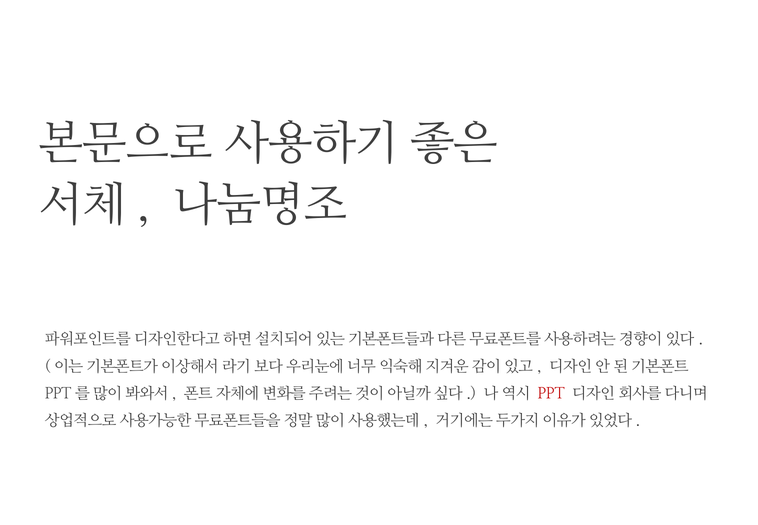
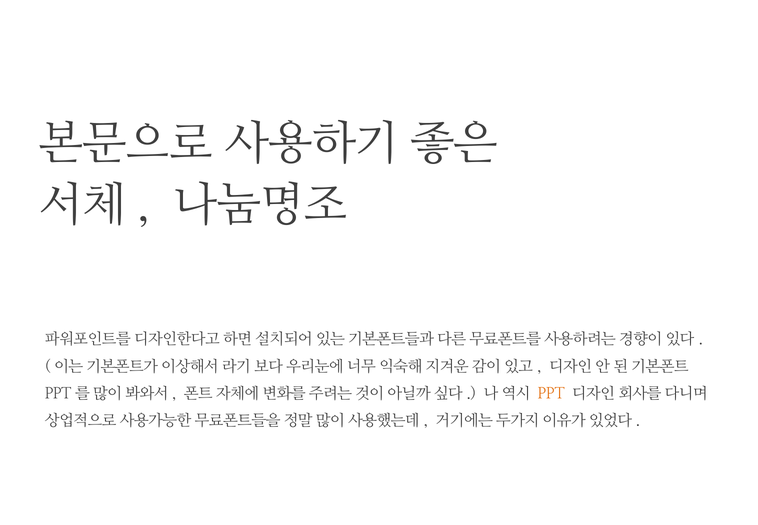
PPT colour: red -> orange
